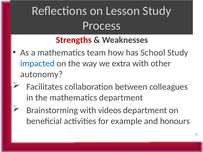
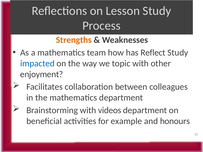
Strengths colour: red -> orange
School: School -> Reflect
extra: extra -> topic
autonomy: autonomy -> enjoyment
